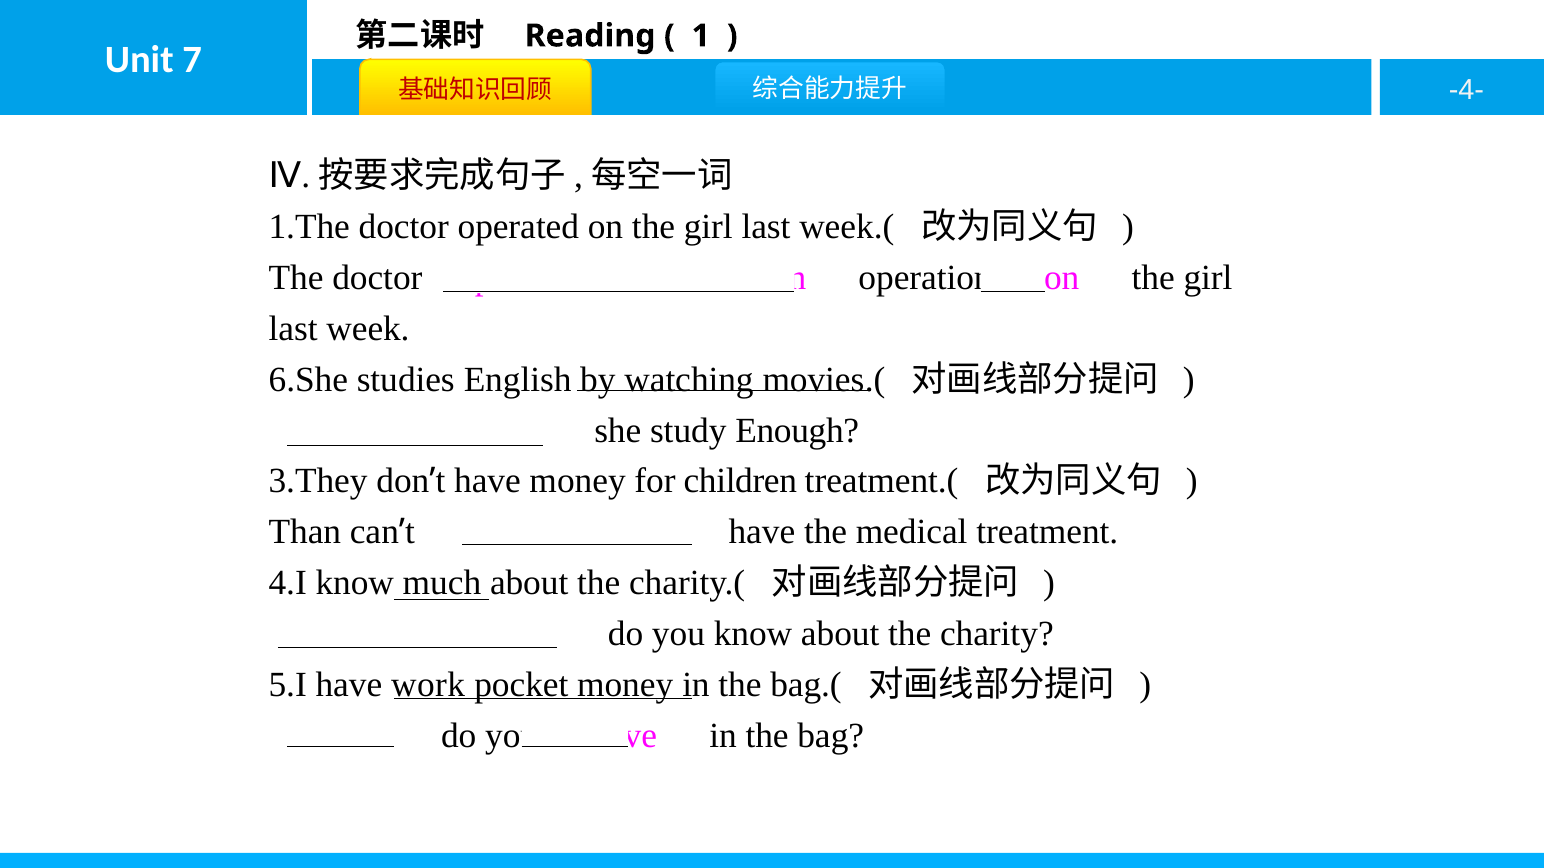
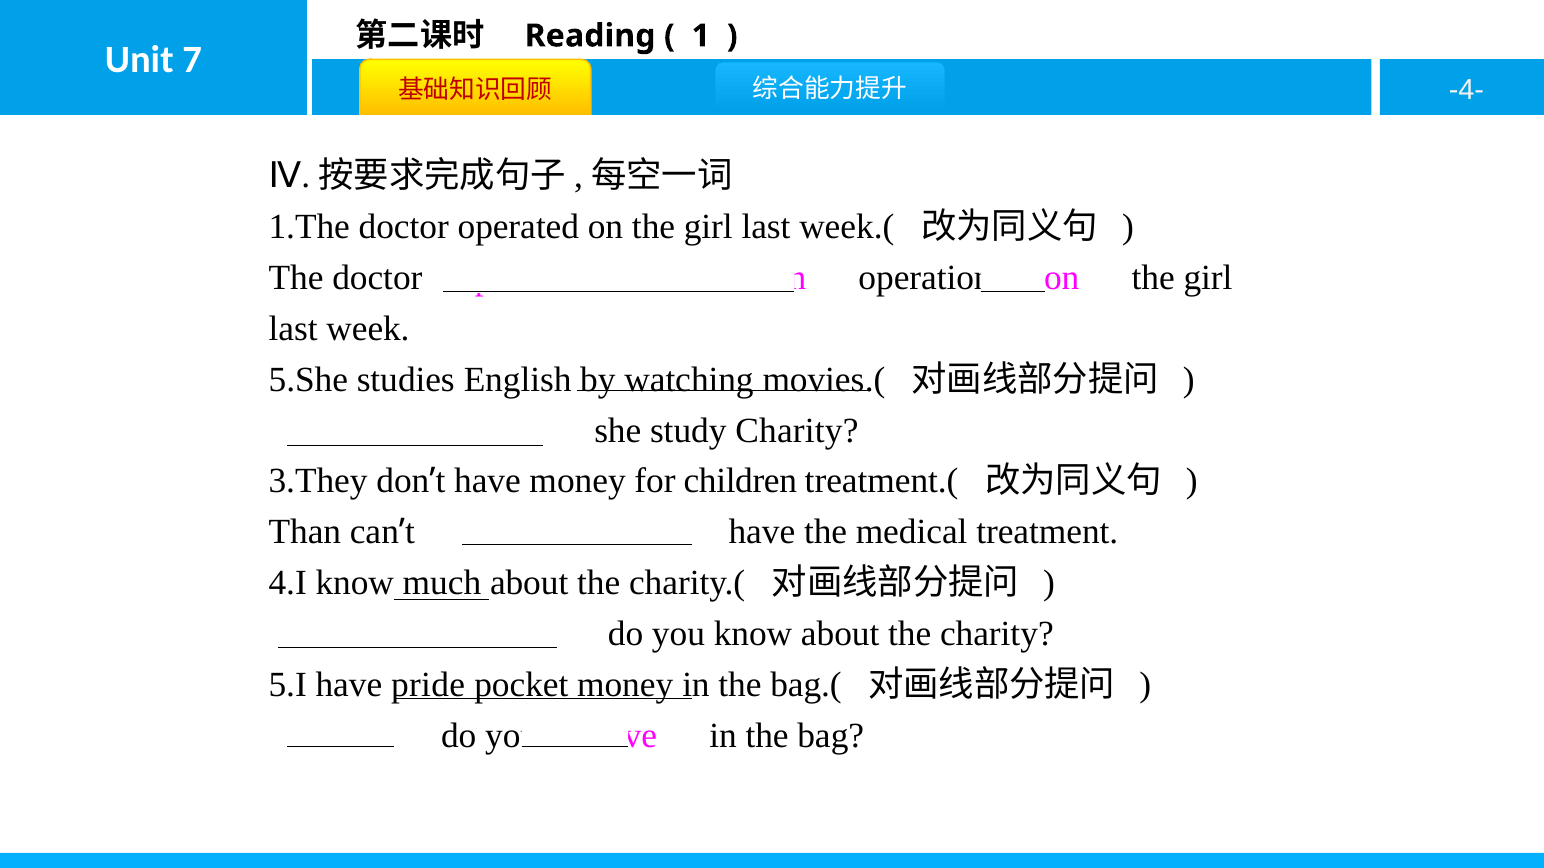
6.She: 6.She -> 5.She
study Enough: Enough -> Charity
work: work -> pride
